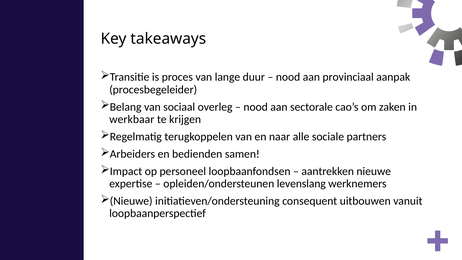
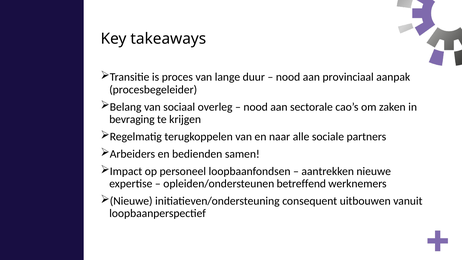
werkbaar: werkbaar -> bevraging
levenslang: levenslang -> betreffend
